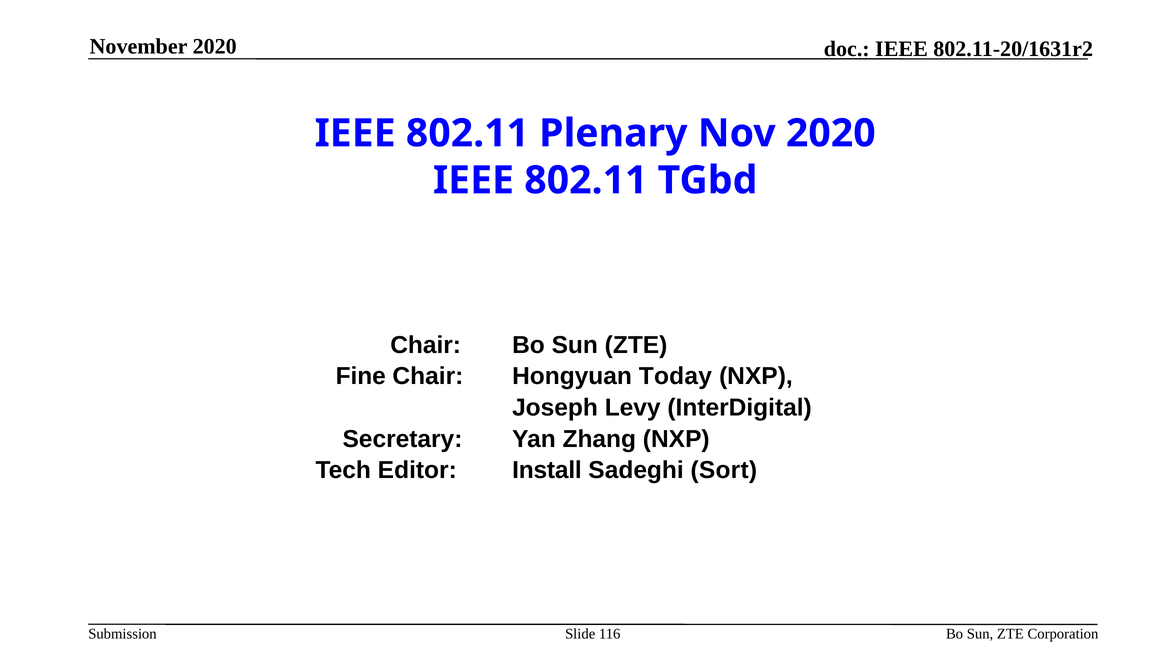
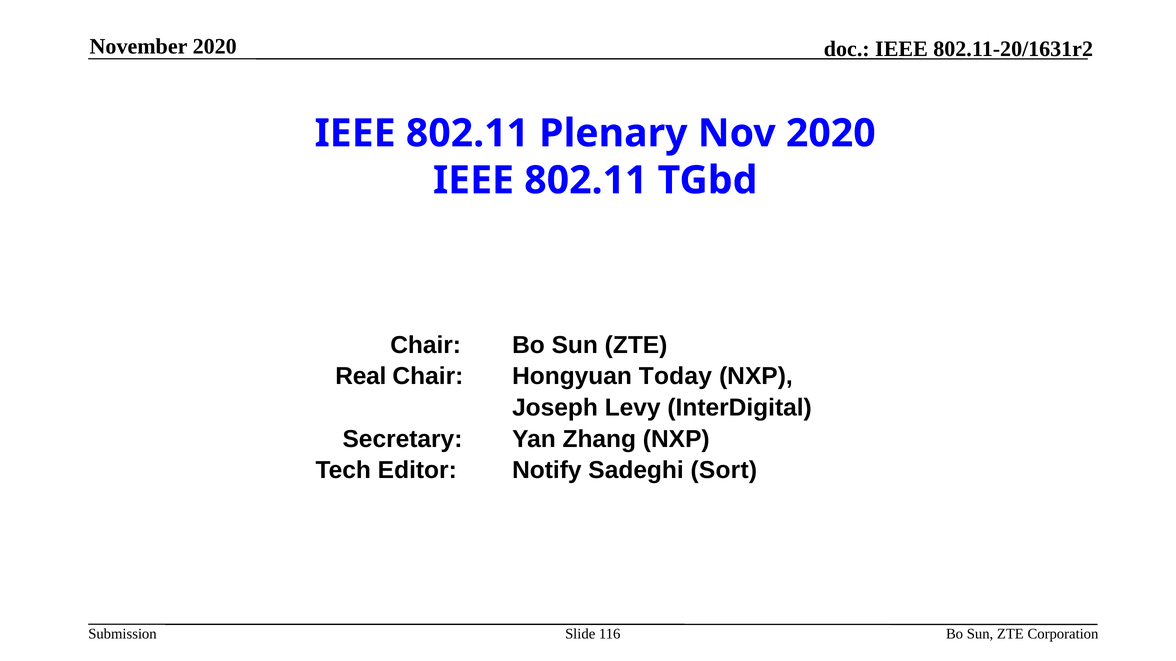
Fine: Fine -> Real
Install: Install -> Notify
